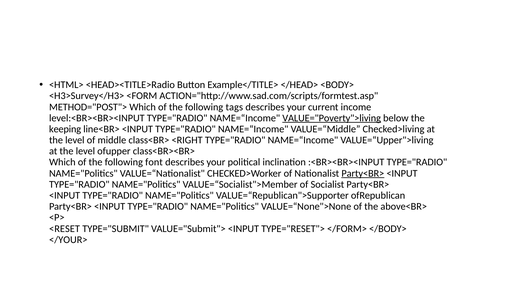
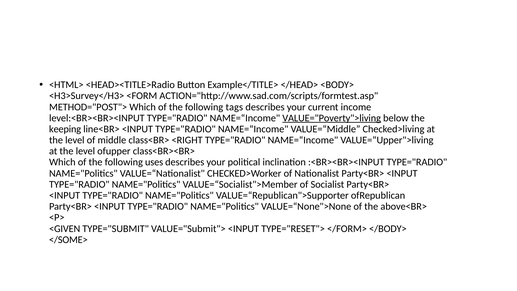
font: font -> uses
Party<BR> at (363, 173) underline: present -> none
<RESET: <RESET -> <GIVEN
</YOUR>: </YOUR> -> </SOME>
